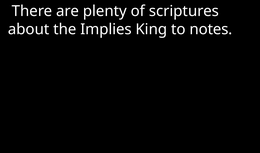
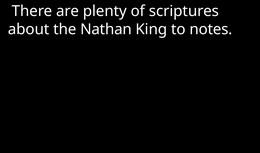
Implies: Implies -> Nathan
